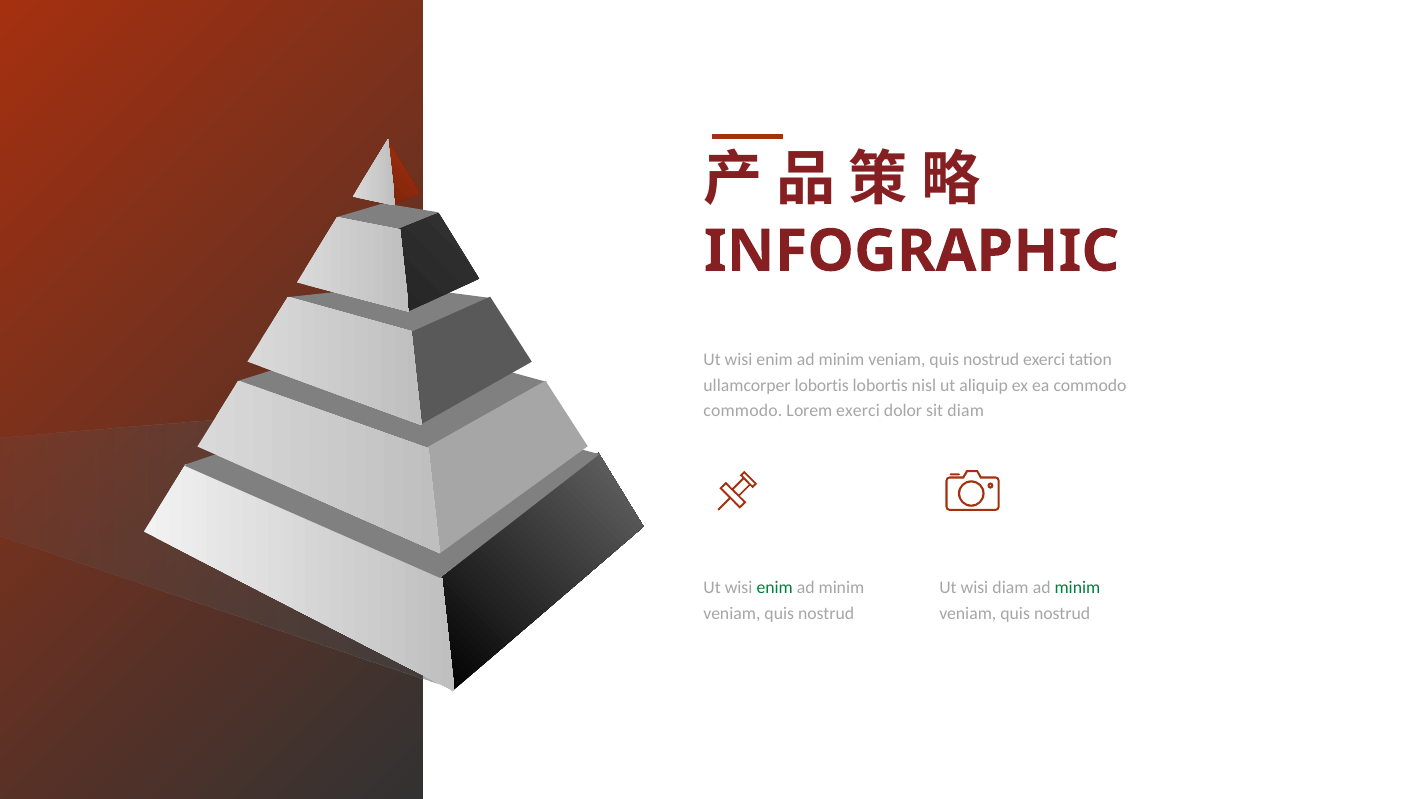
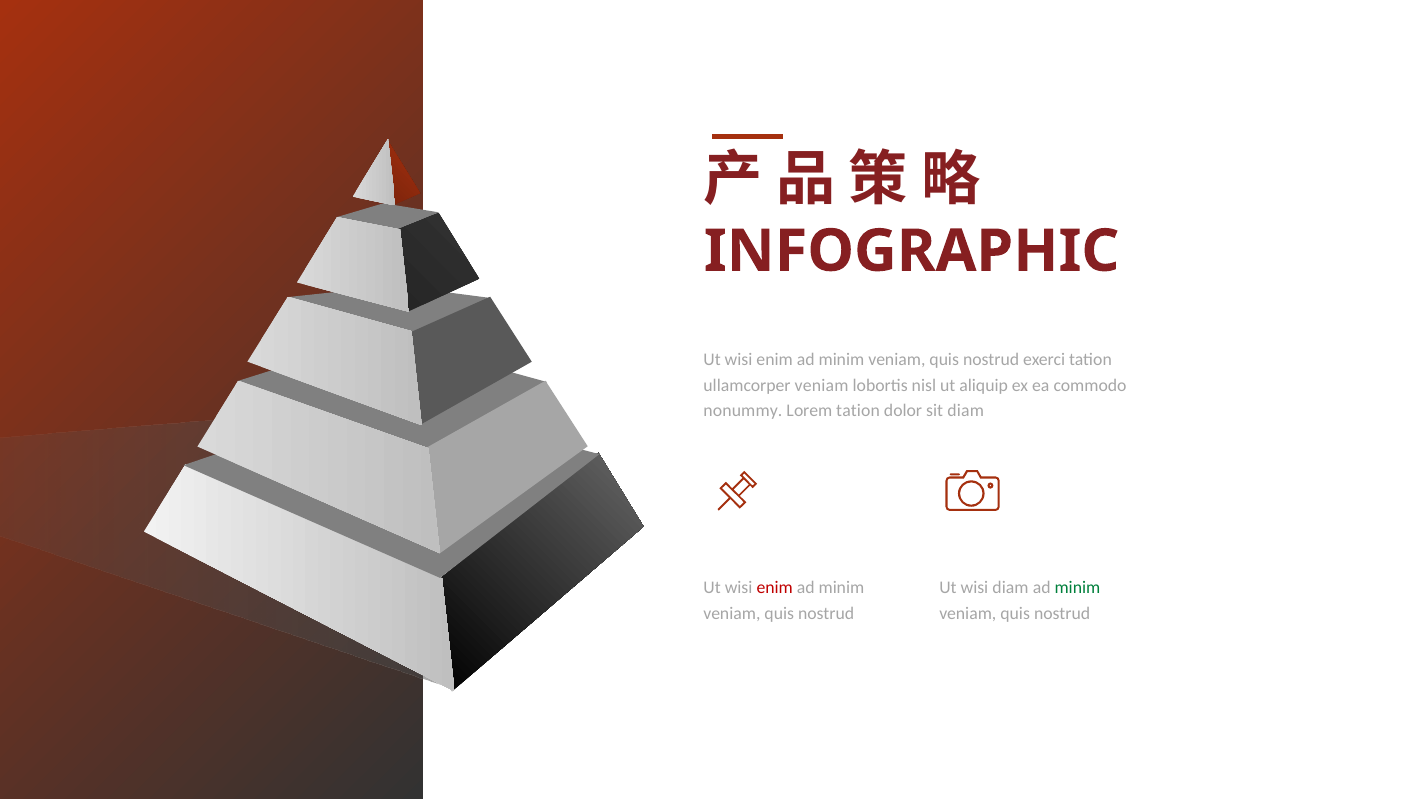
ullamcorper lobortis: lobortis -> veniam
commodo at (743, 411): commodo -> nonummy
Lorem exerci: exerci -> tation
enim at (775, 588) colour: green -> red
